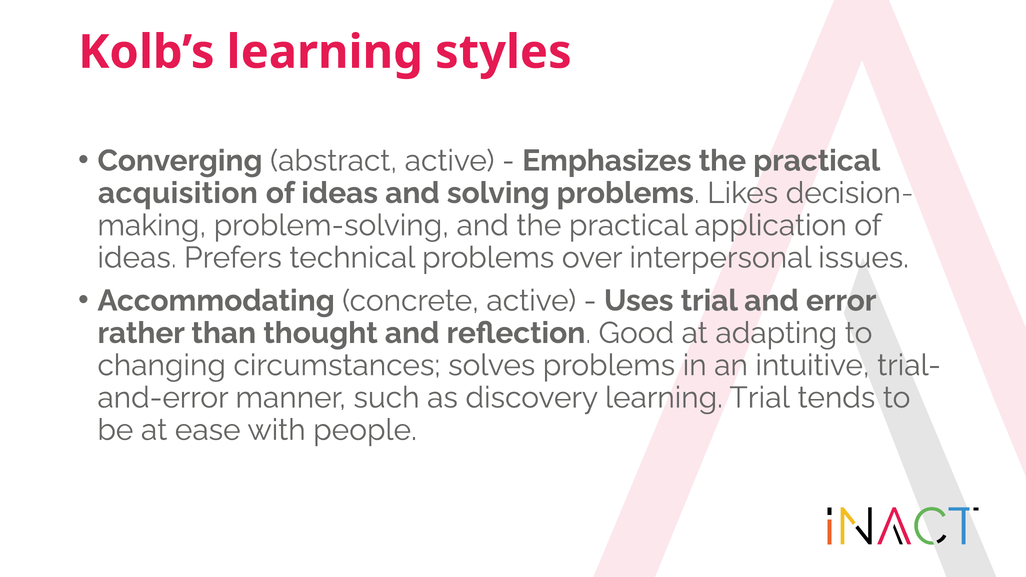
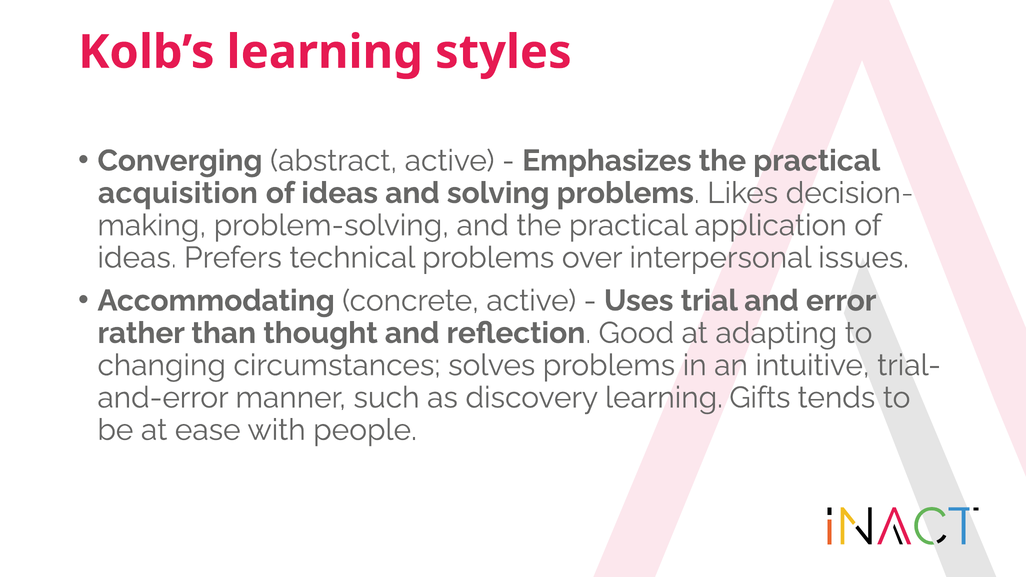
learning Trial: Trial -> Gifts
